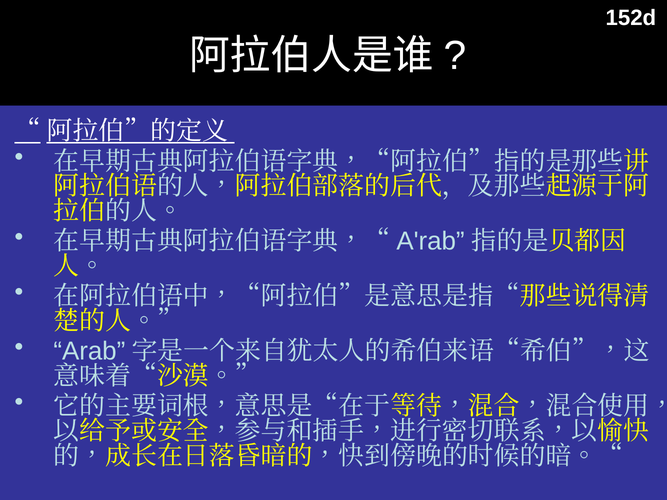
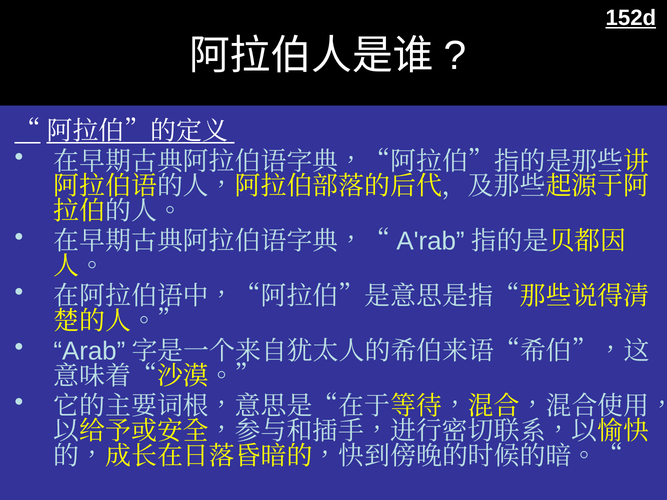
152d underline: none -> present
